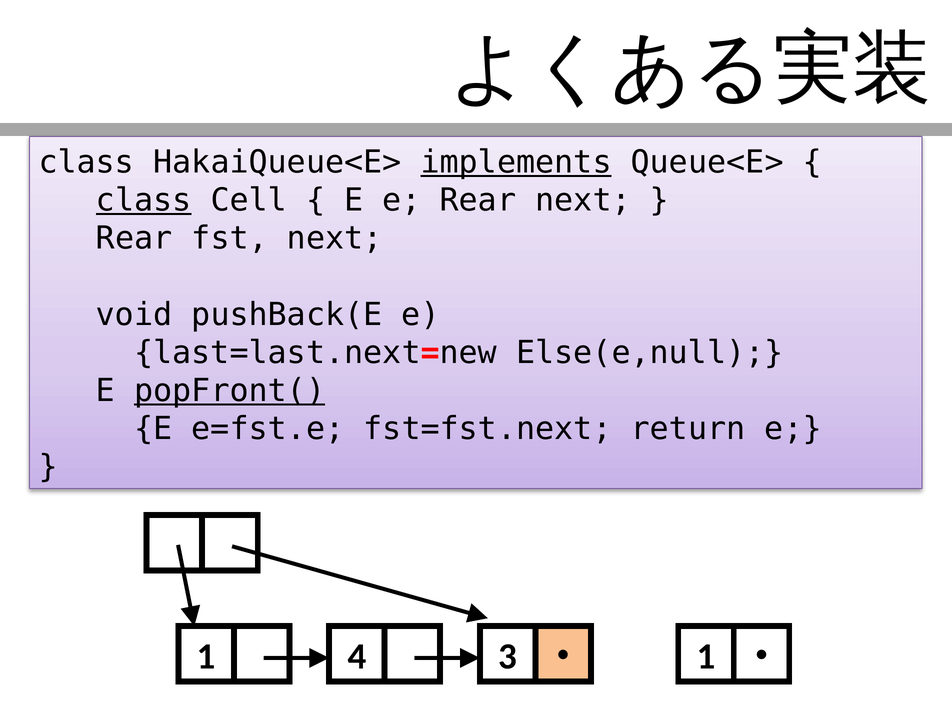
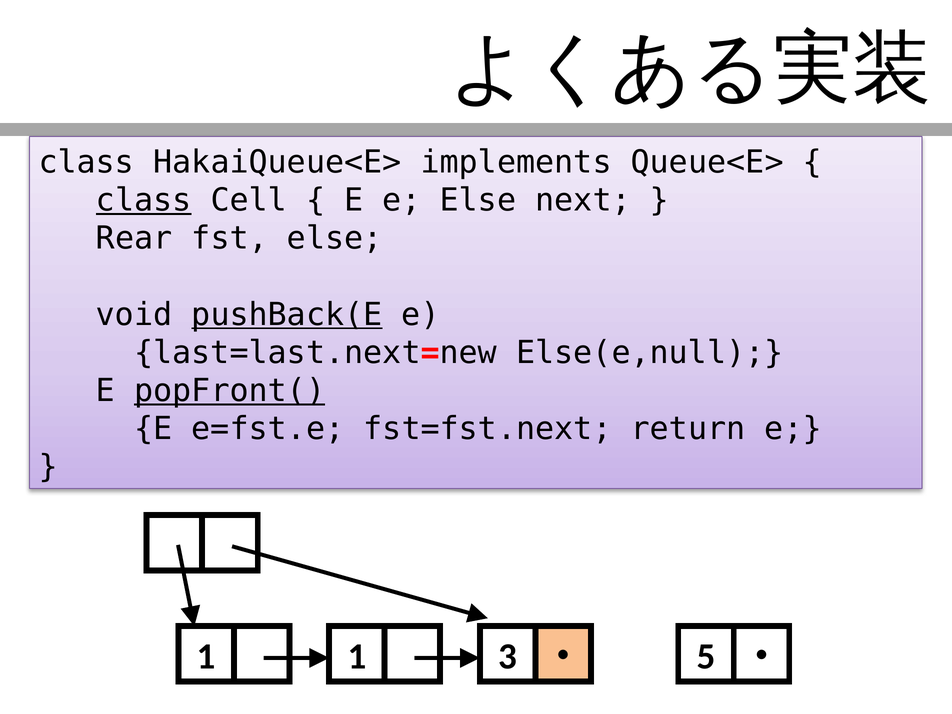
implements underline: present -> none
e Rear: Rear -> Else
fst next: next -> else
pushBack(E underline: none -> present
1 4: 4 -> 1
1 at (706, 657): 1 -> 5
